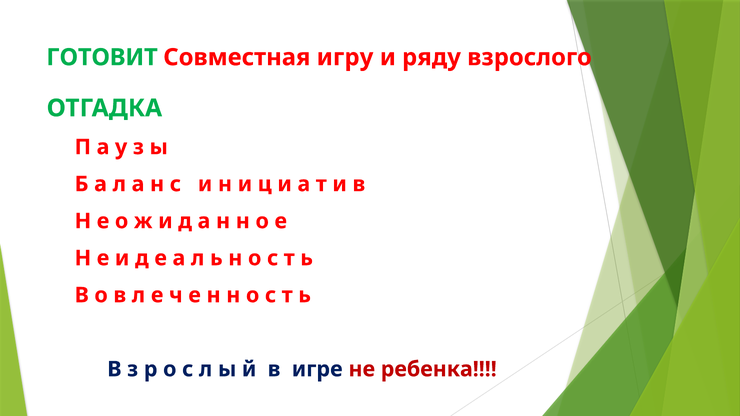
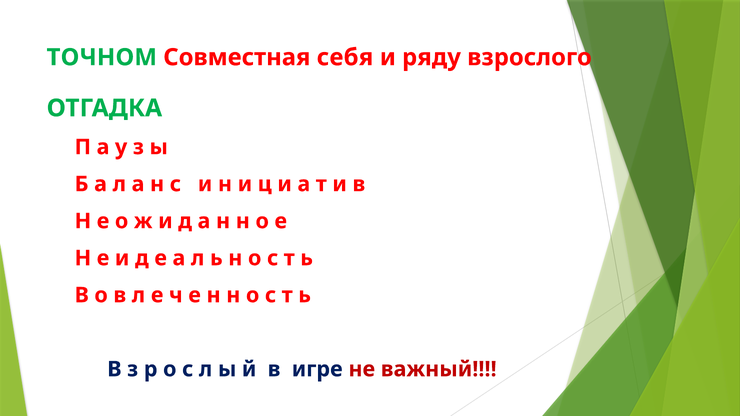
ГОТОВИТ: ГОТОВИТ -> ТОЧНОМ
игру: игру -> себя
ребенка: ребенка -> важный
